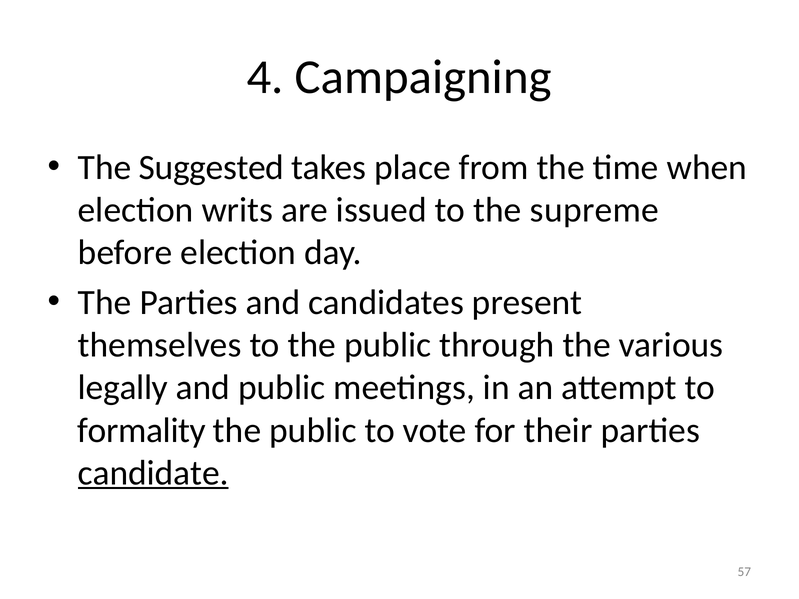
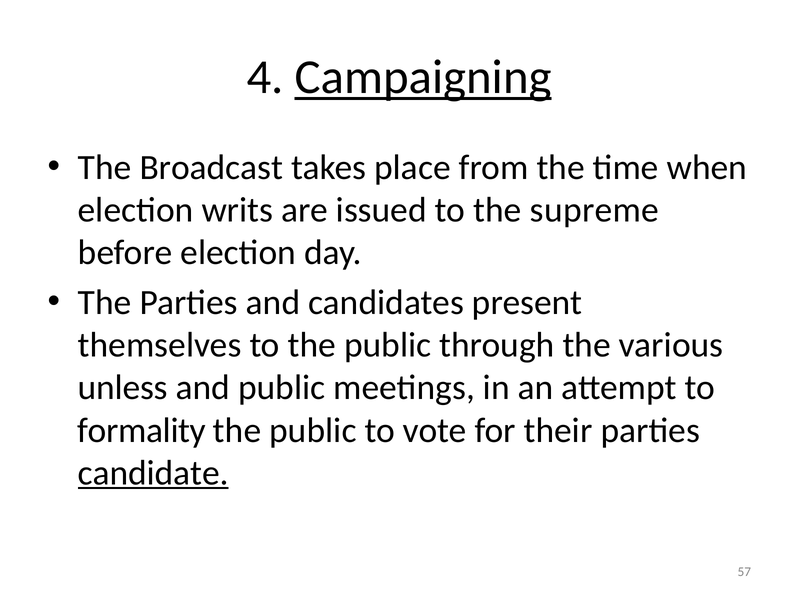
Campaigning underline: none -> present
Suggested: Suggested -> Broadcast
legally: legally -> unless
